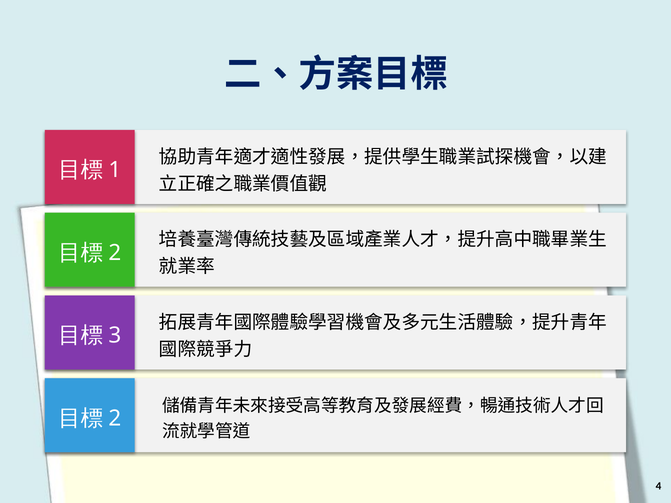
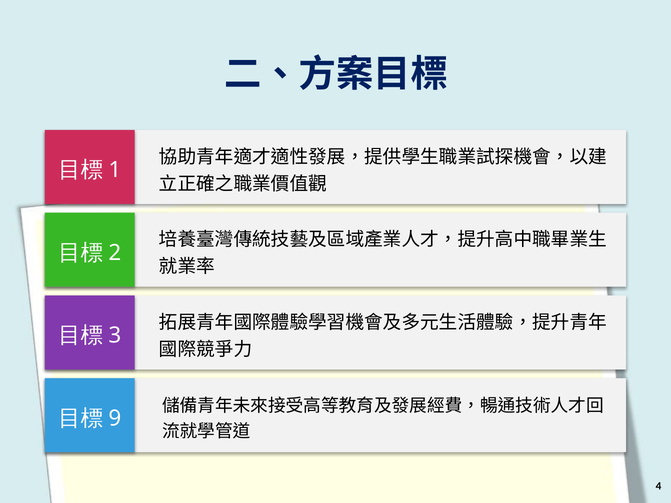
2 at (115, 418): 2 -> 9
